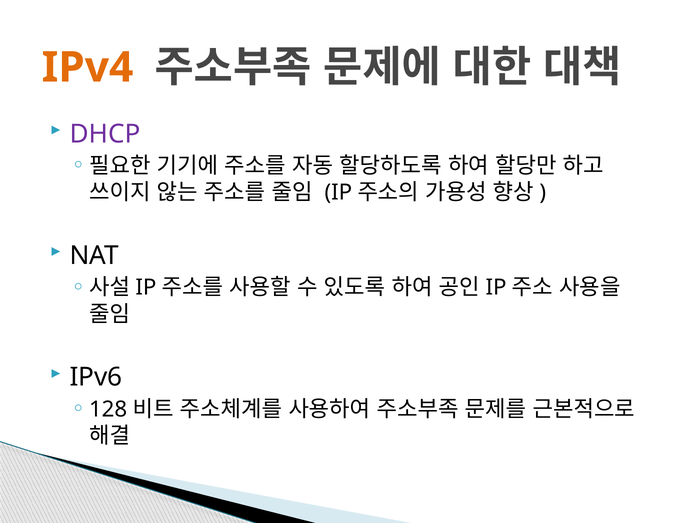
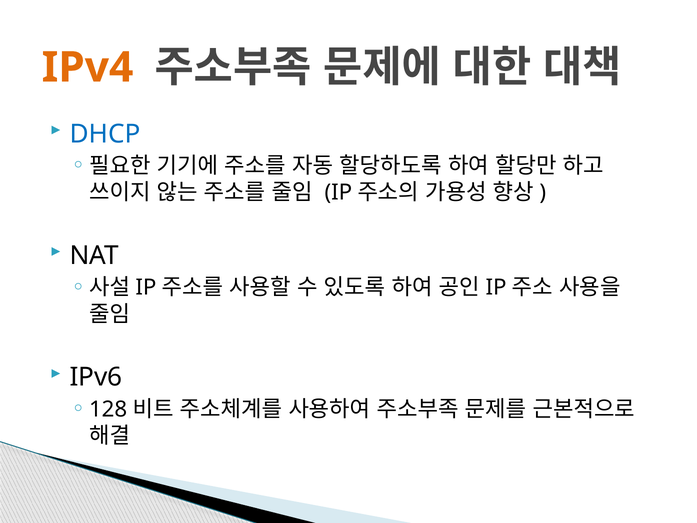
DHCP colour: purple -> blue
